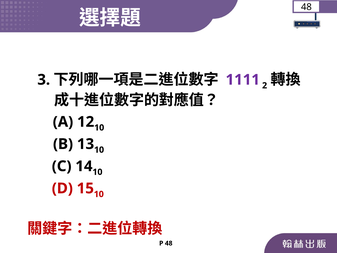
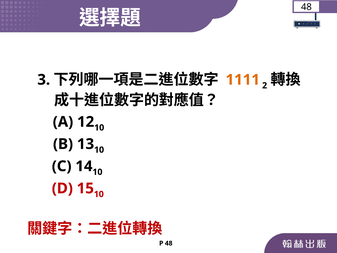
1111 colour: purple -> orange
